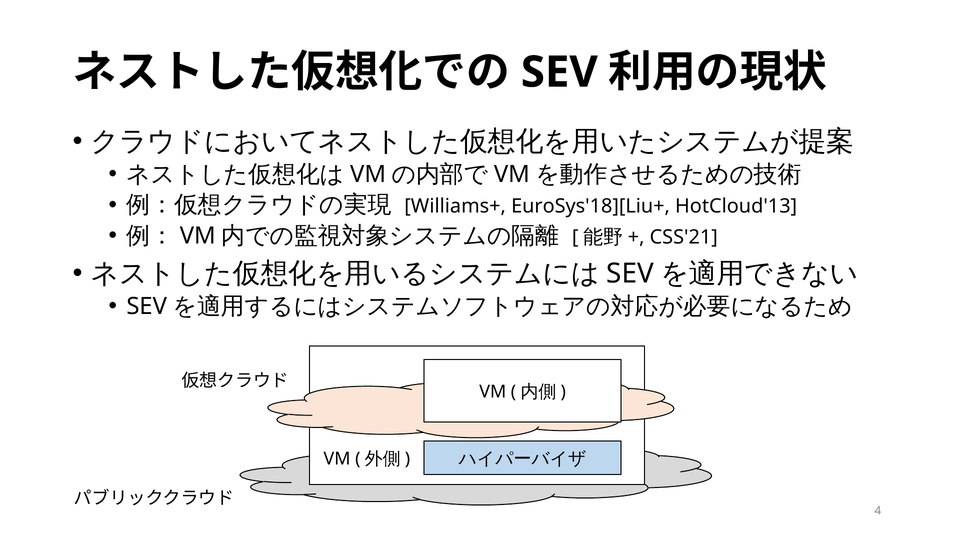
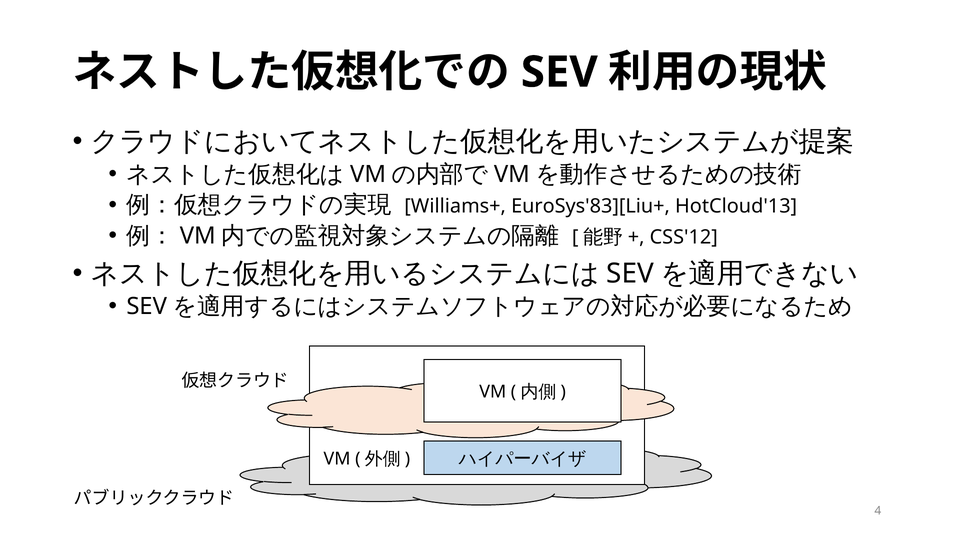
EuroSys'18][Liu+: EuroSys'18][Liu+ -> EuroSys'83][Liu+
CSS'21: CSS'21 -> CSS'12
